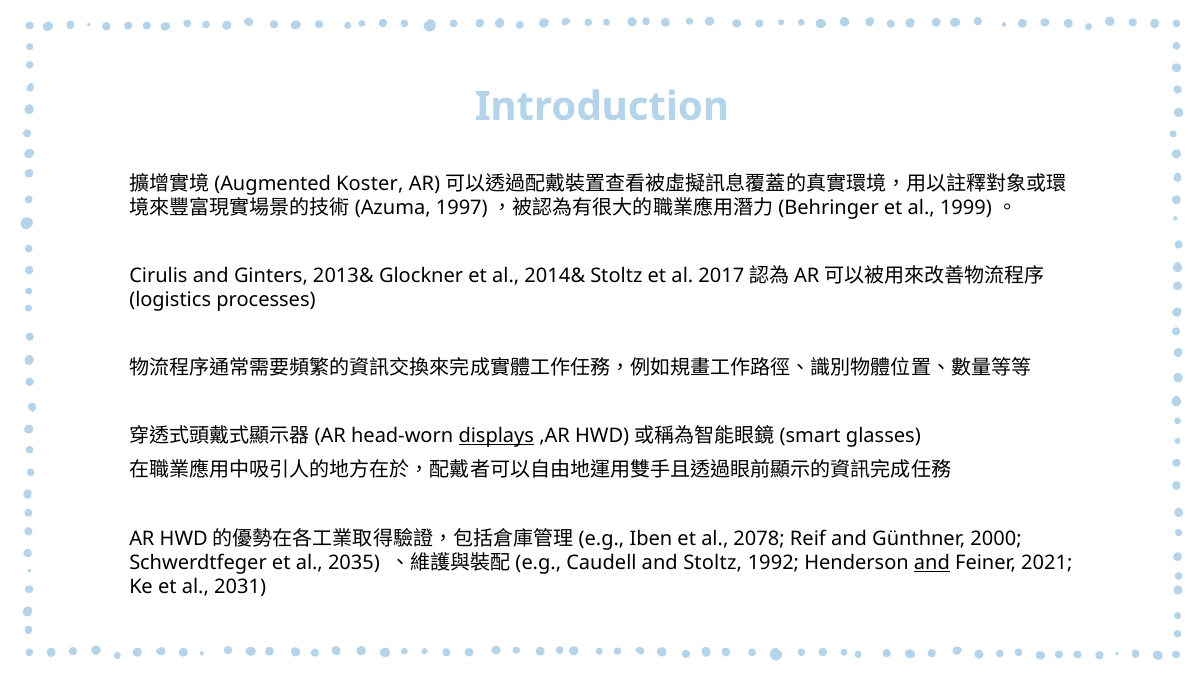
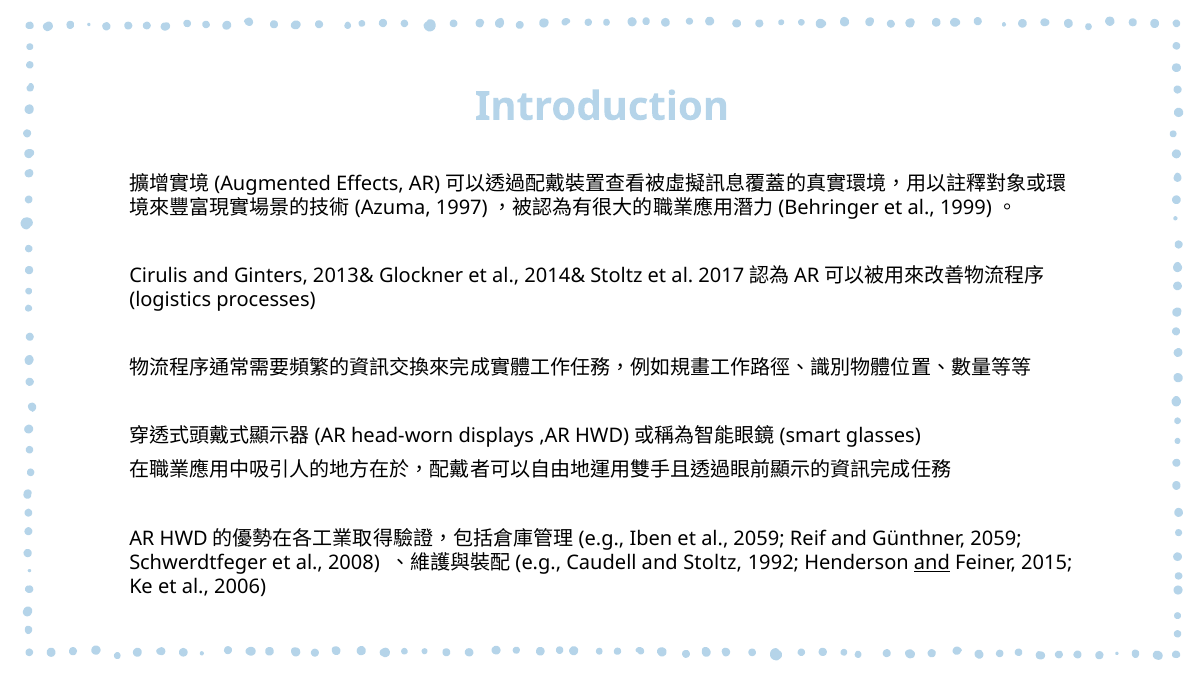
Koster: Koster -> Effects
displays underline: present -> none
al 2078: 2078 -> 2059
Günthner 2000: 2000 -> 2059
2035: 2035 -> 2008
2021: 2021 -> 2015
2031: 2031 -> 2006
